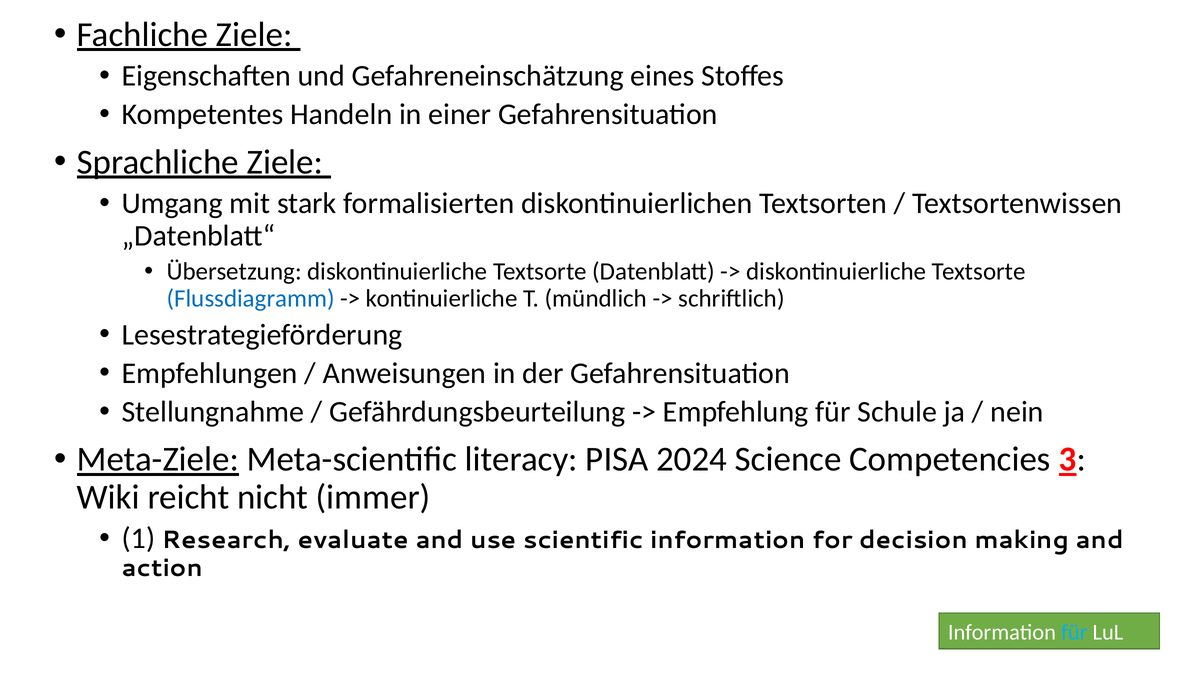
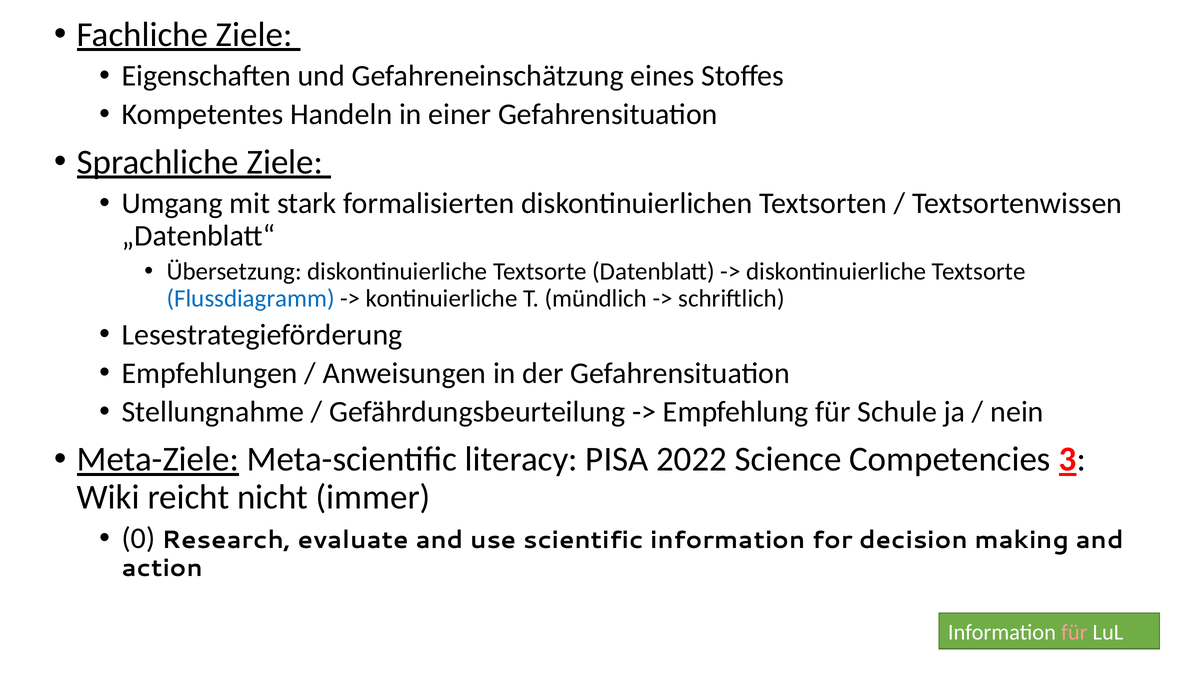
2024: 2024 -> 2022
1: 1 -> 0
für at (1074, 632) colour: light blue -> pink
